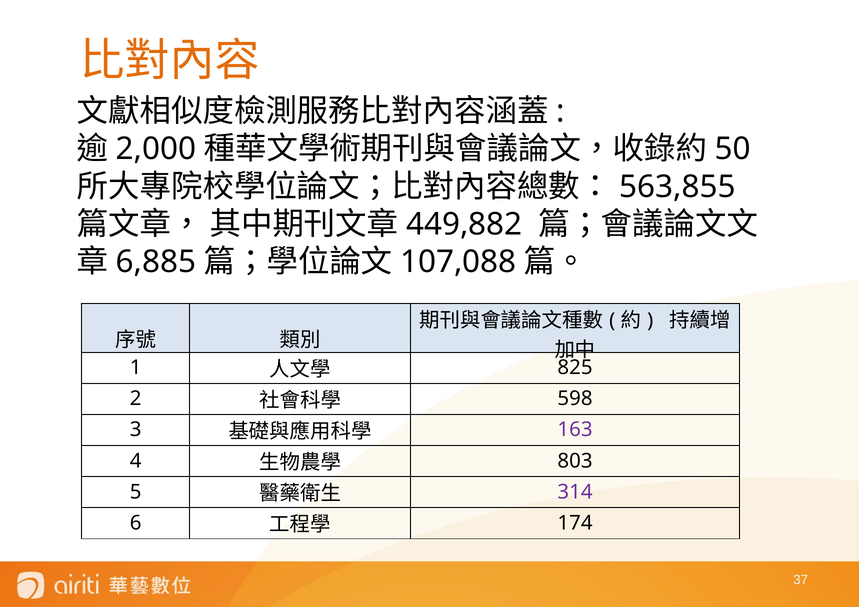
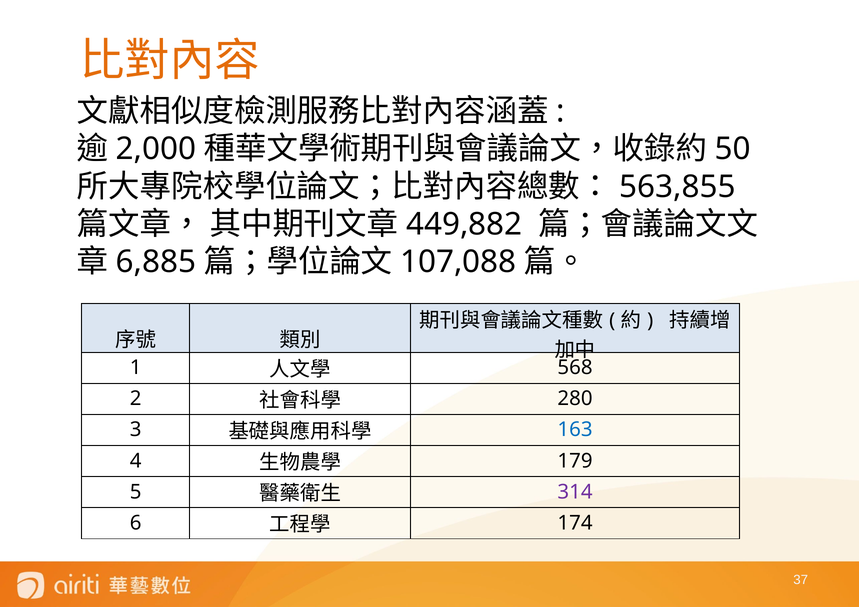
825: 825 -> 568
598: 598 -> 280
163 colour: purple -> blue
803: 803 -> 179
